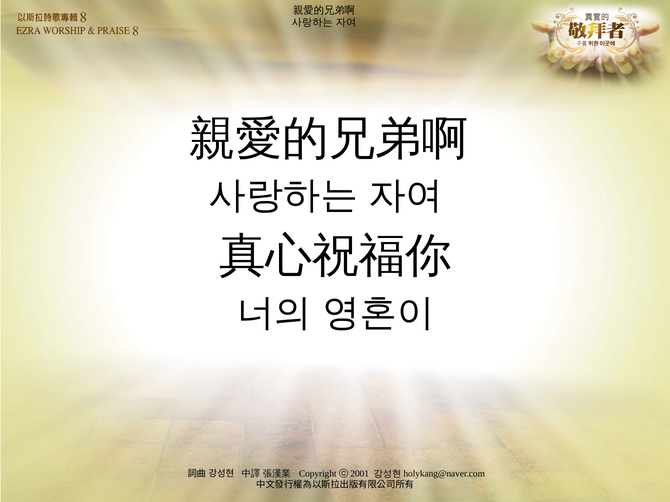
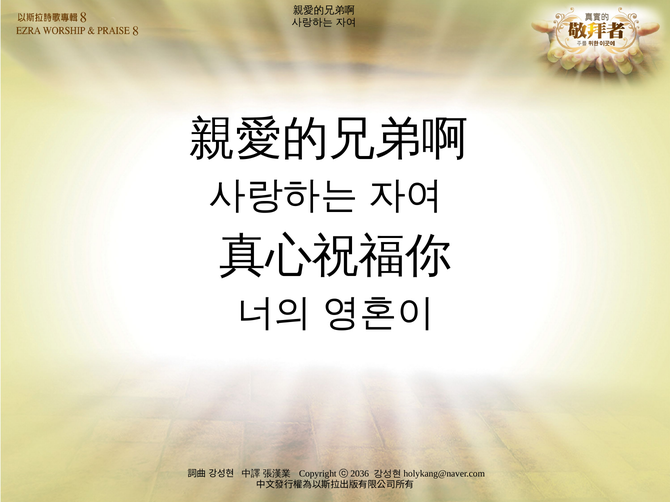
2001: 2001 -> 2036
